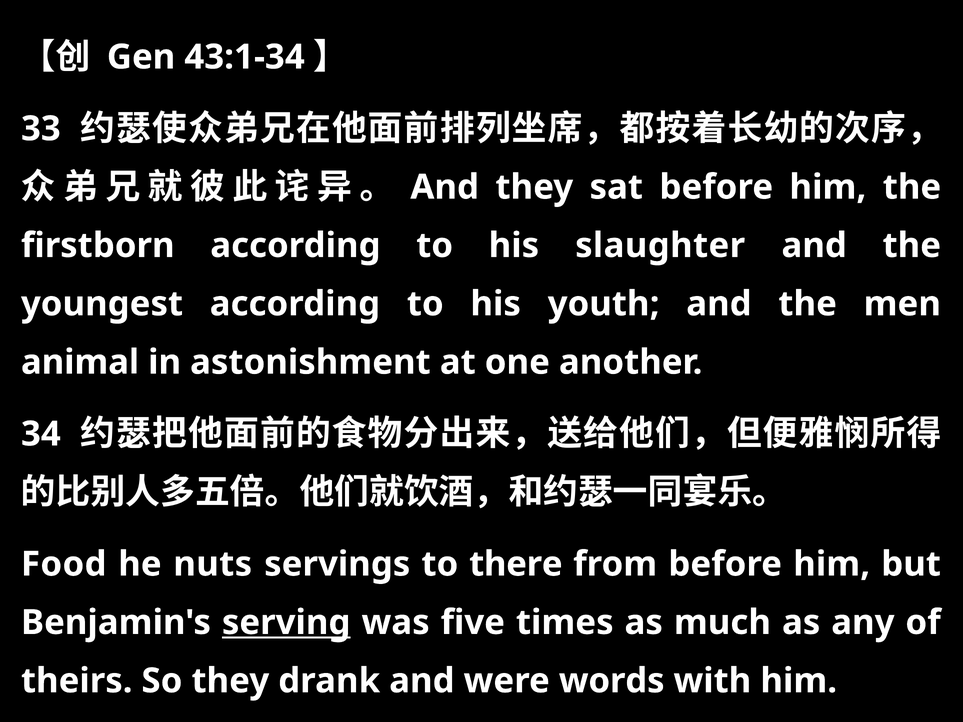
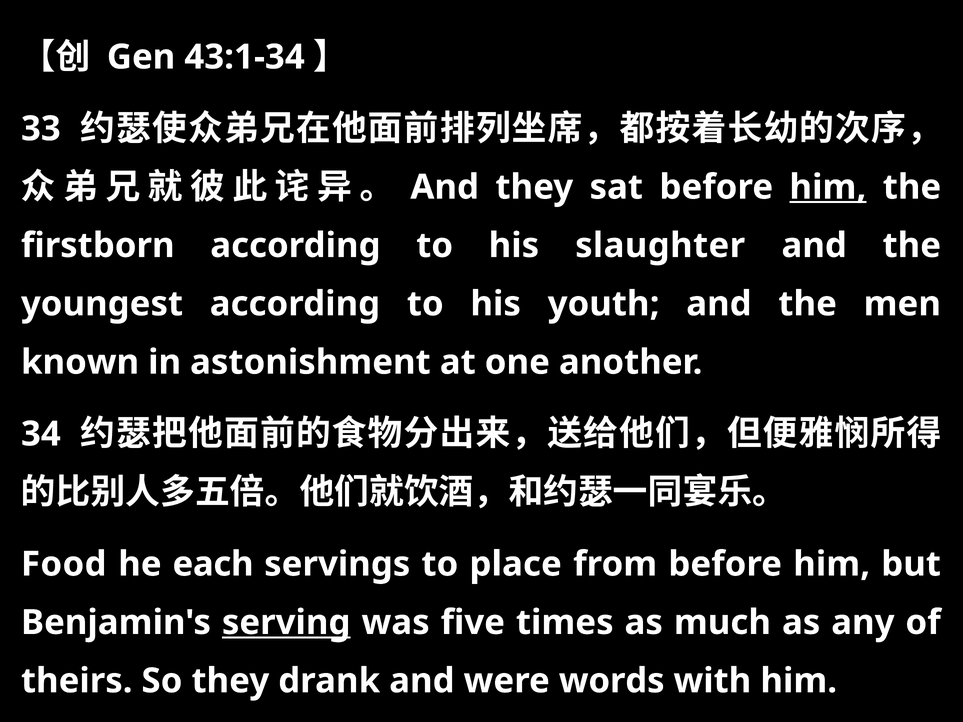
him at (828, 187) underline: none -> present
animal: animal -> known
nuts: nuts -> each
there: there -> place
